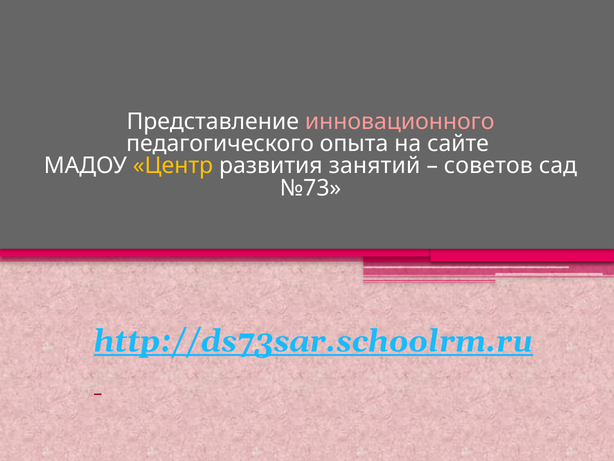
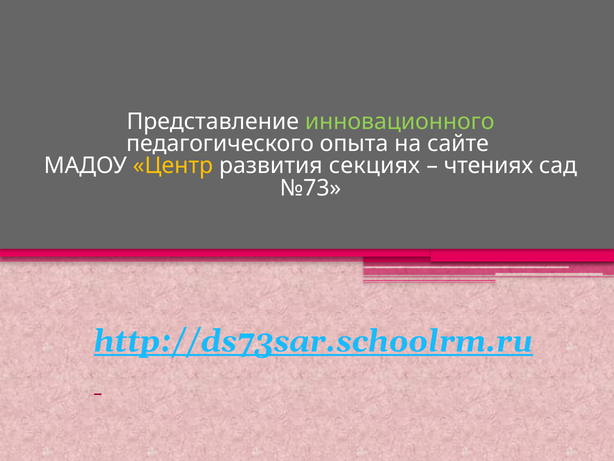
инновационного colour: pink -> light green
занятий: занятий -> секциях
советов: советов -> чтениях
